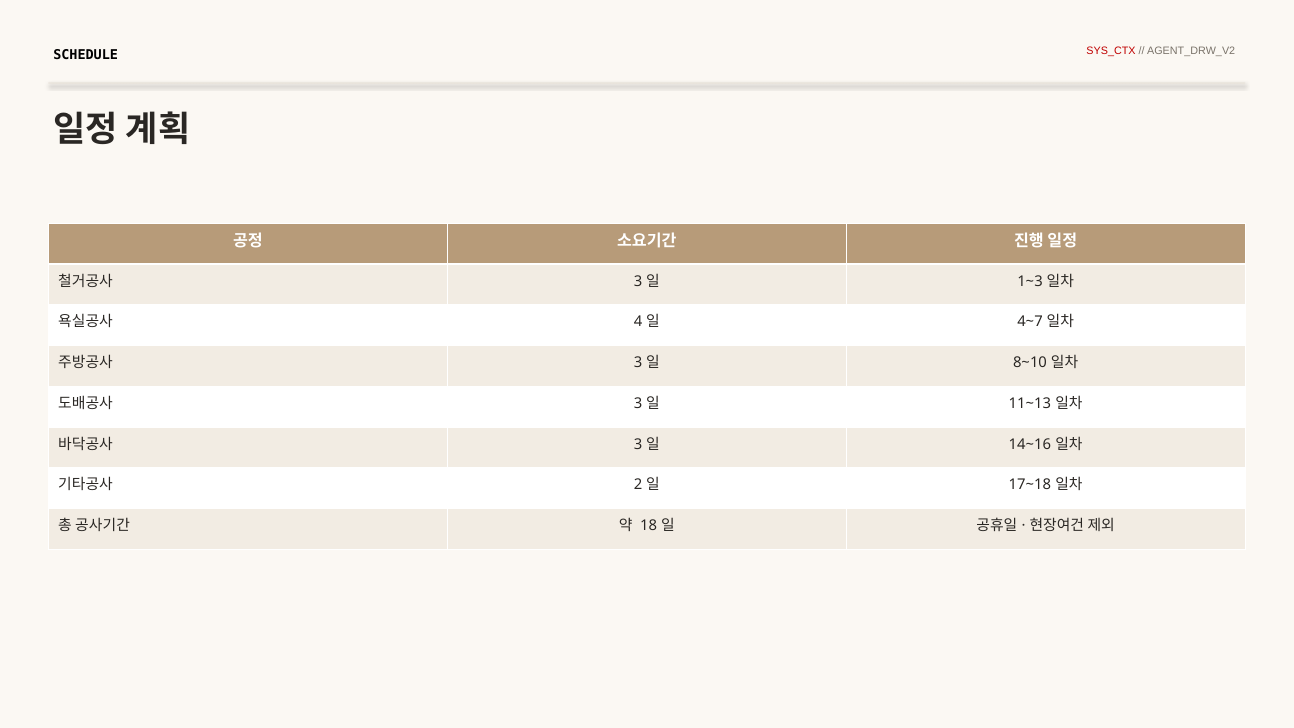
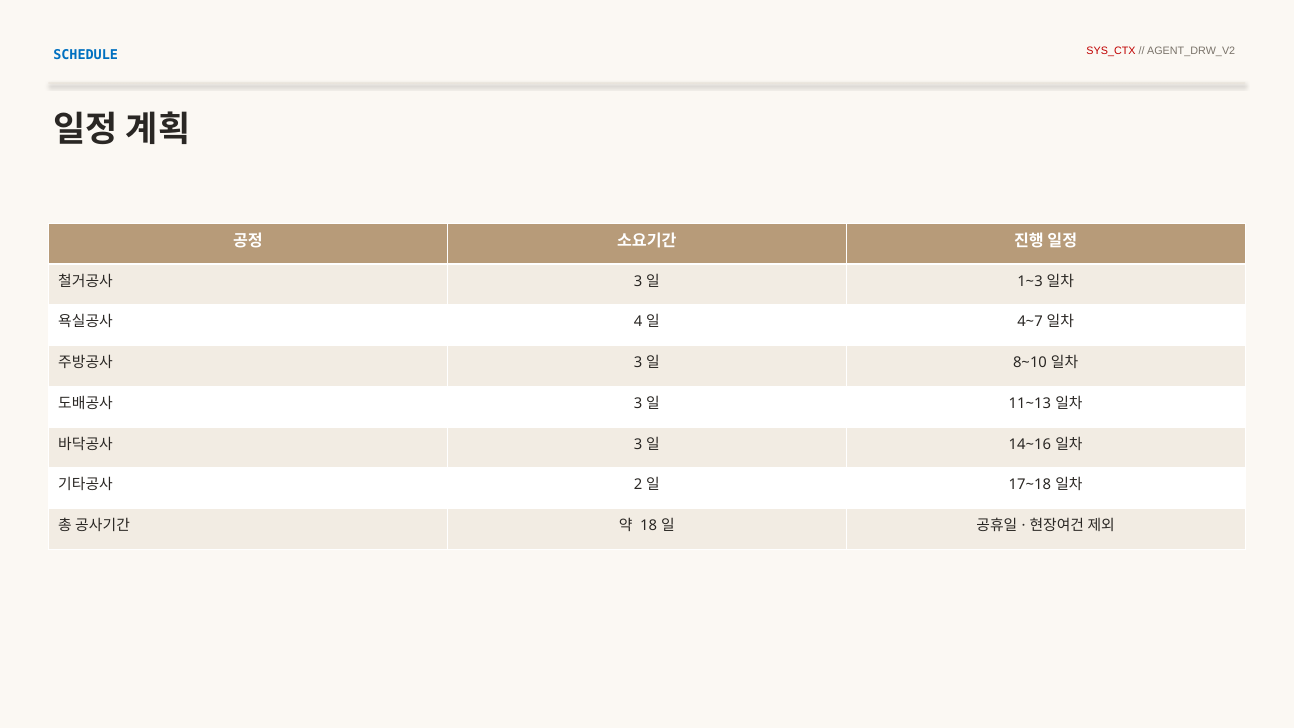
SCHEDULE colour: black -> blue
